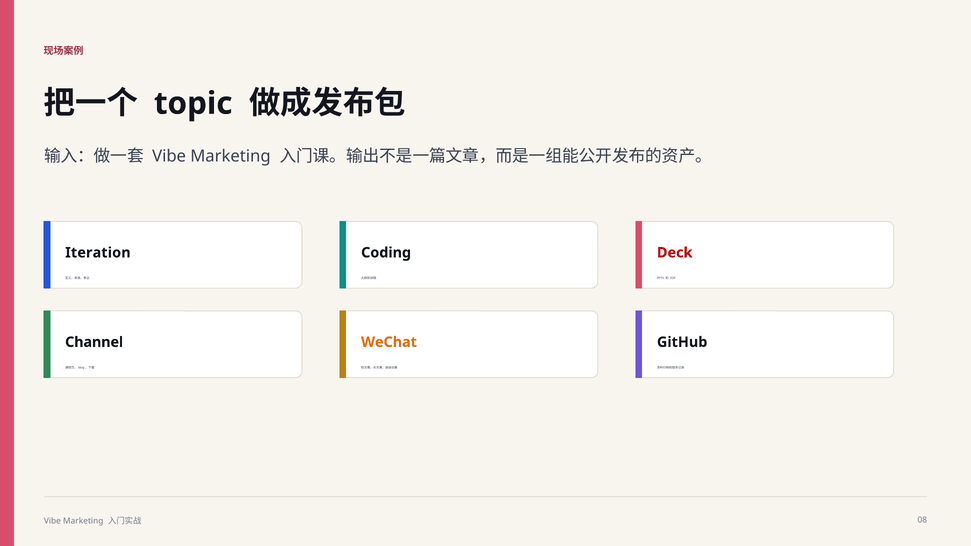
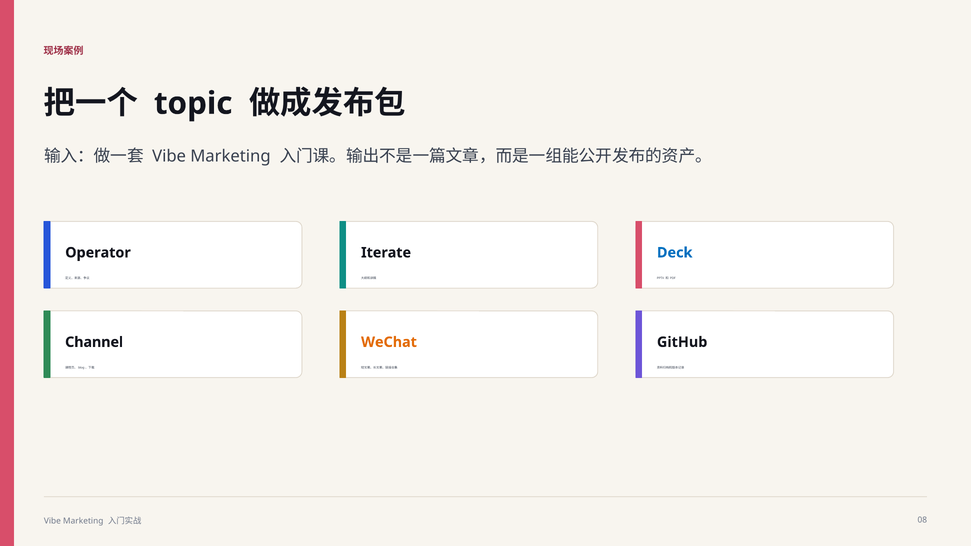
Iteration: Iteration -> Operator
Coding: Coding -> Iterate
Deck colour: red -> blue
